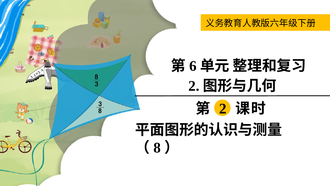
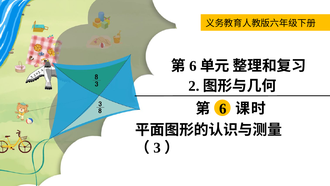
2 at (223, 108): 2 -> 6
8: 8 -> 3
